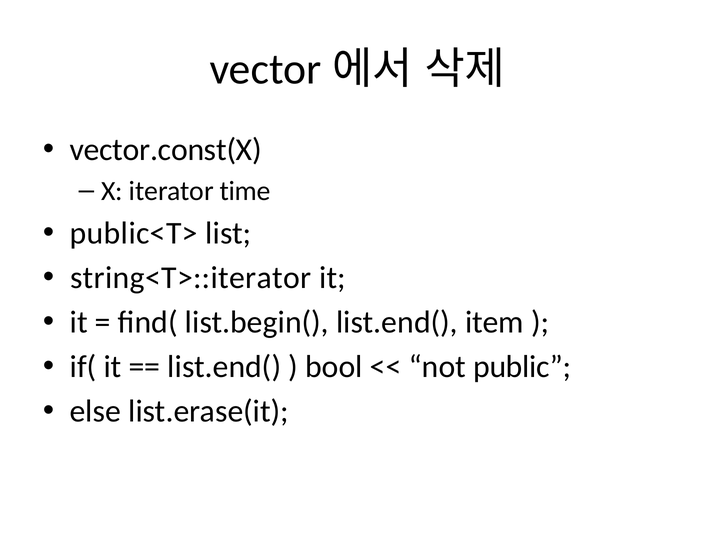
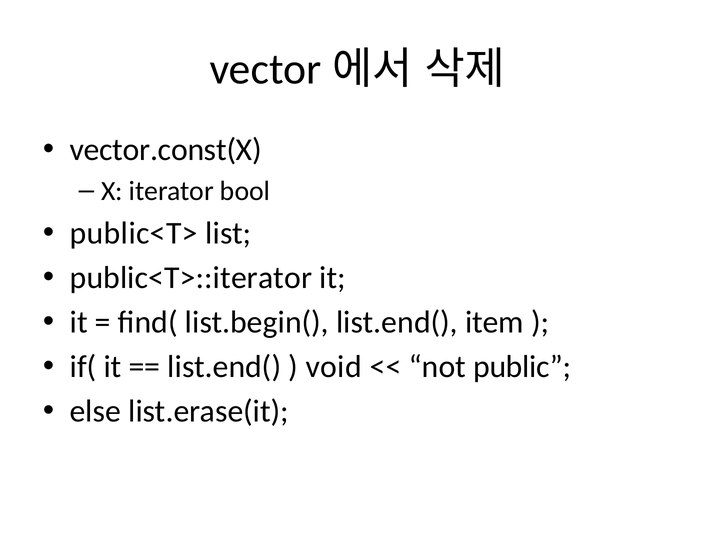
time: time -> bool
string<T>::iterator: string<T>::iterator -> public<T>::iterator
bool: bool -> void
